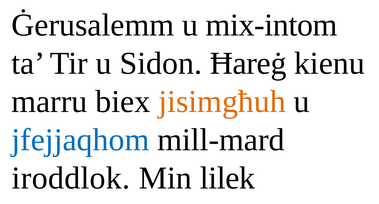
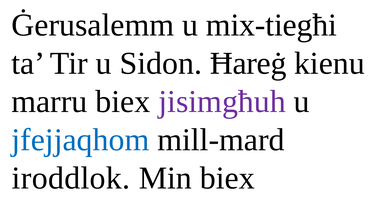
mix-intom: mix-intom -> mix-tiegħi
jisimgħuh colour: orange -> purple
Min lilek: lilek -> biex
